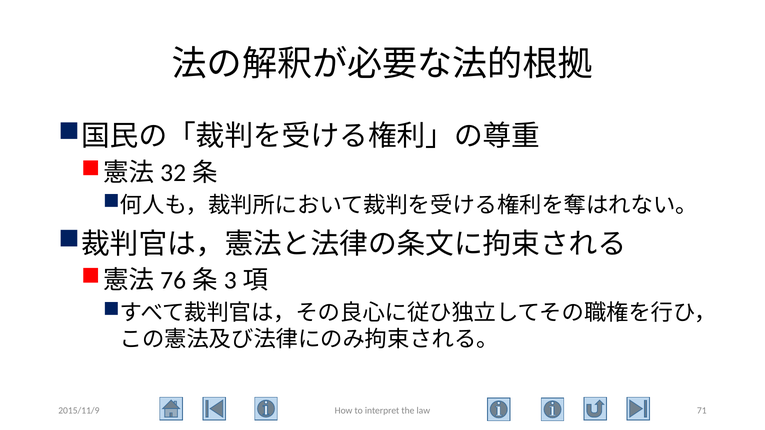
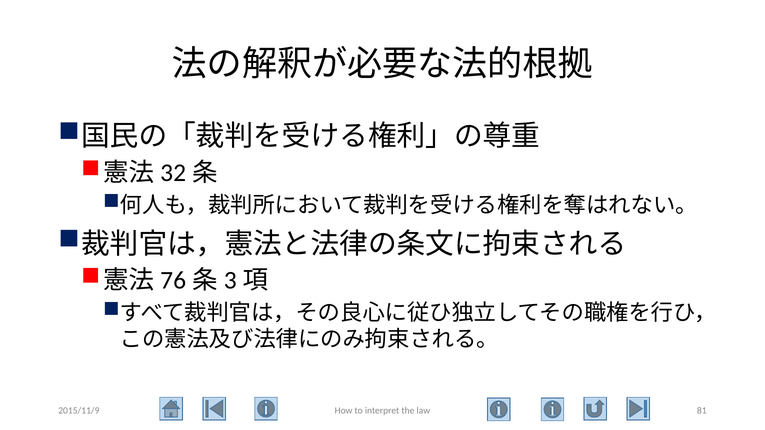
71: 71 -> 81
